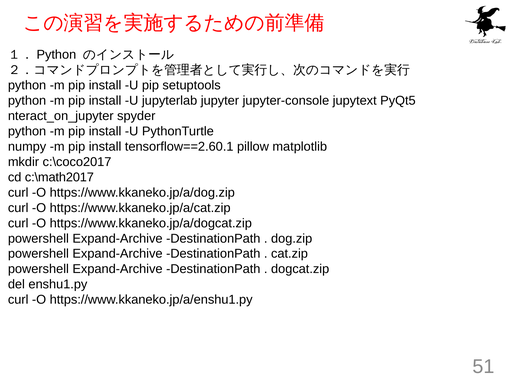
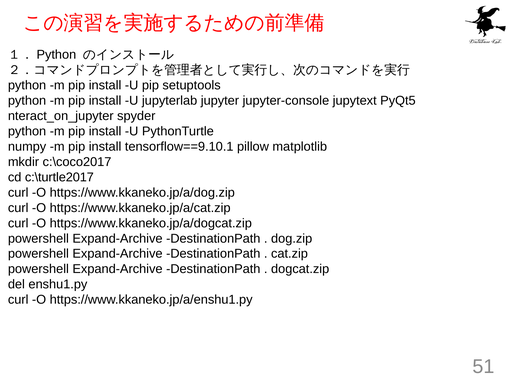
tensorflow==2.60.1: tensorflow==2.60.1 -> tensorflow==9.10.1
c:\math2017: c:\math2017 -> c:\turtle2017
